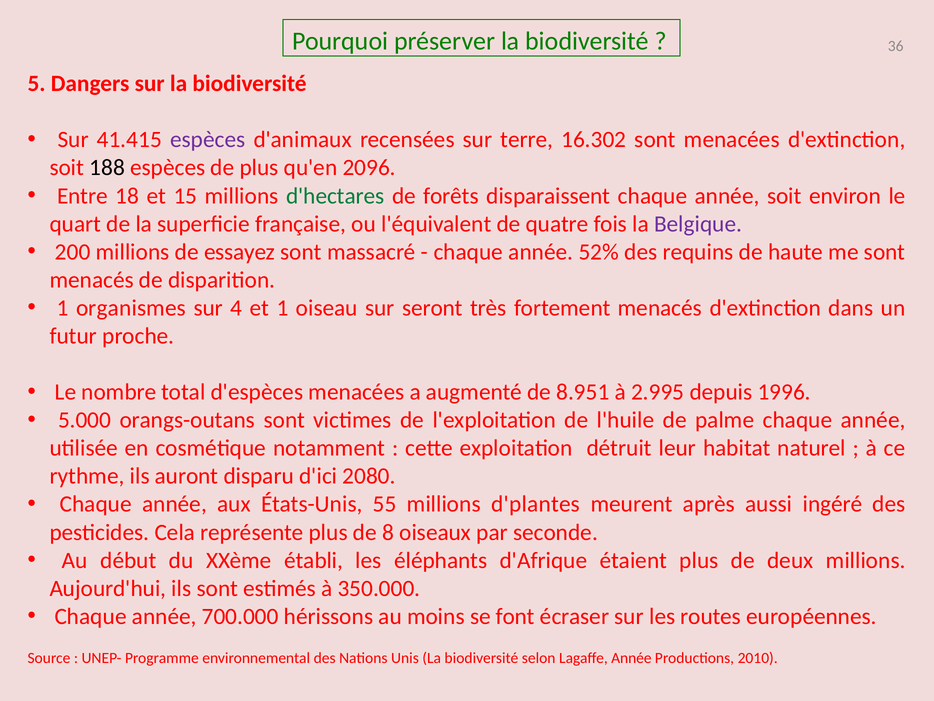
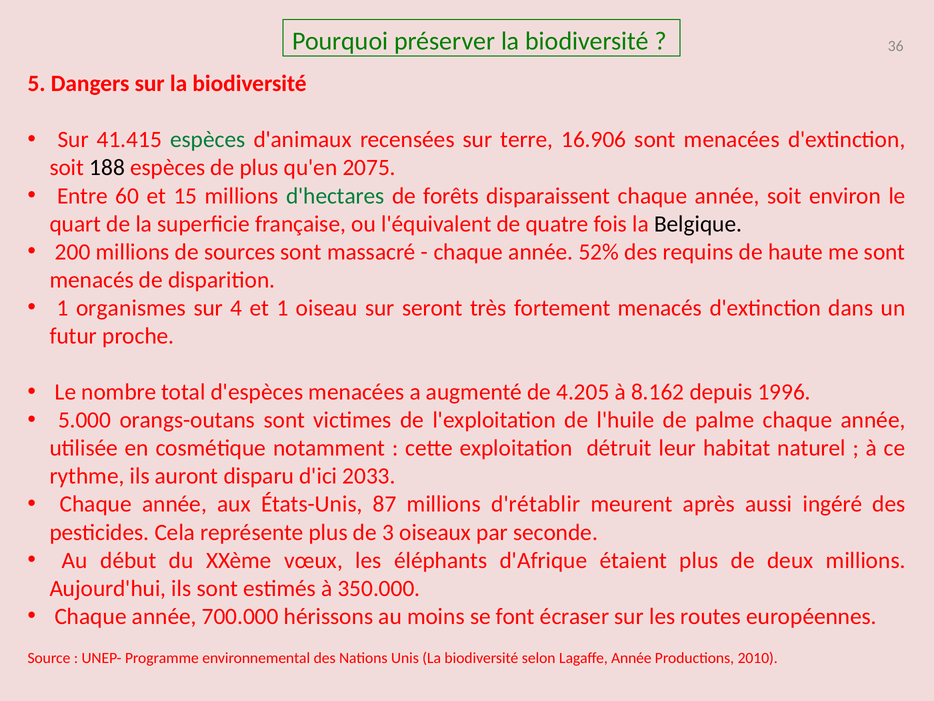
espèces at (208, 140) colour: purple -> green
16.302: 16.302 -> 16.906
2096: 2096 -> 2075
18: 18 -> 60
Belgique colour: purple -> black
essayez: essayez -> sources
8.951: 8.951 -> 4.205
2.995: 2.995 -> 8.162
2080: 2080 -> 2033
55: 55 -> 87
d'plantes: d'plantes -> d'rétablir
8: 8 -> 3
établi: établi -> vœux
